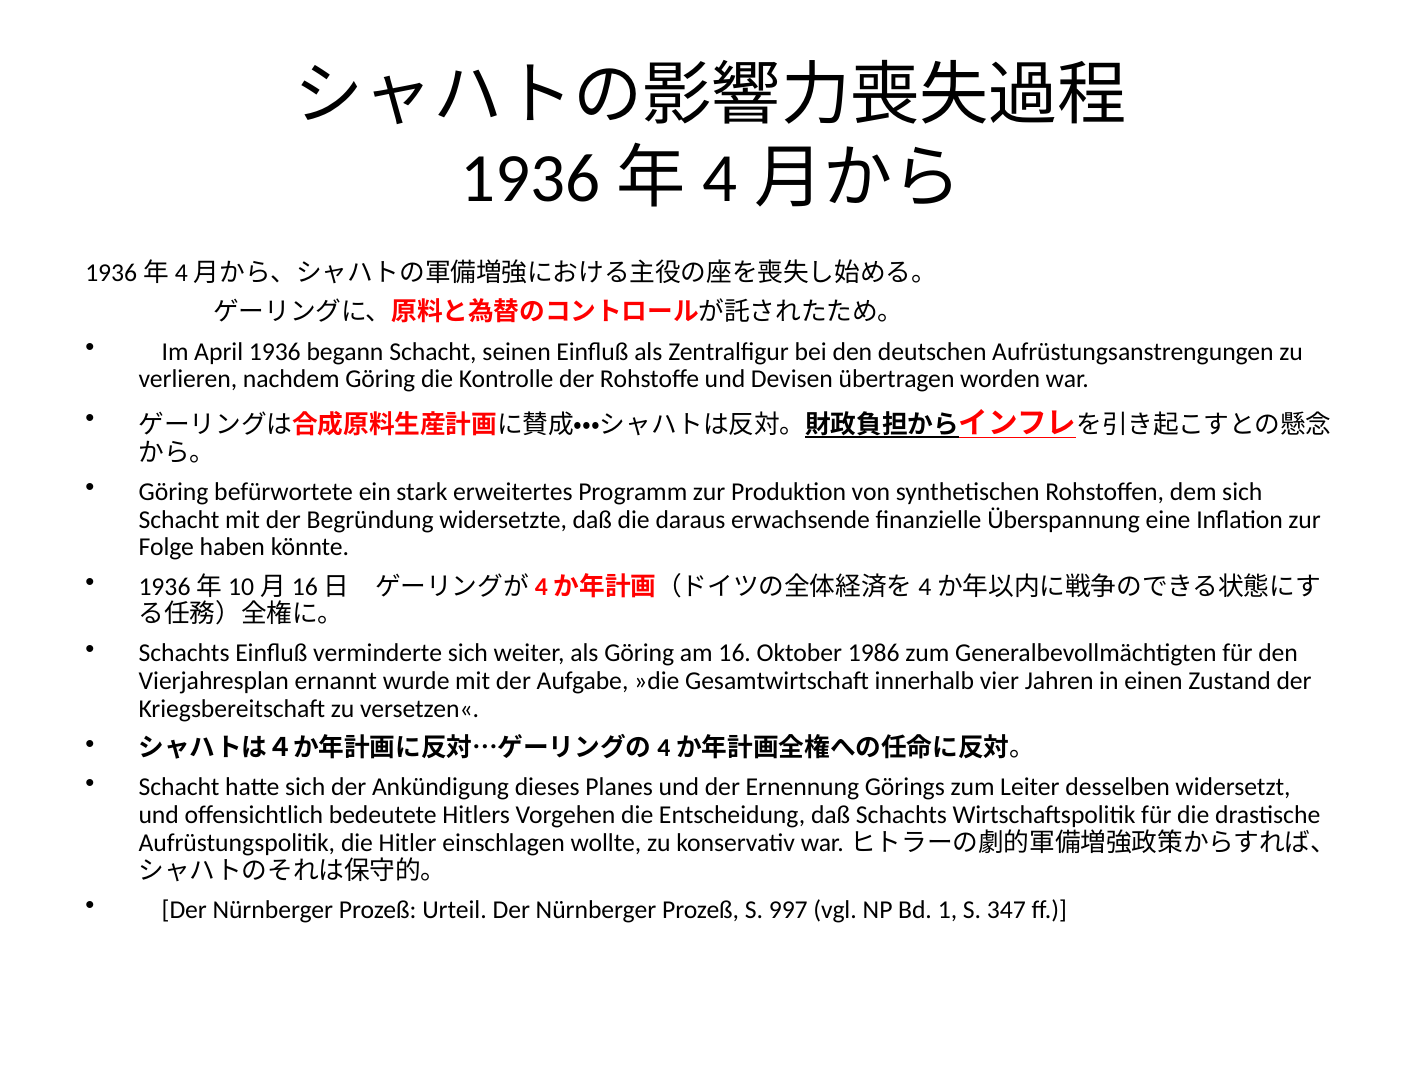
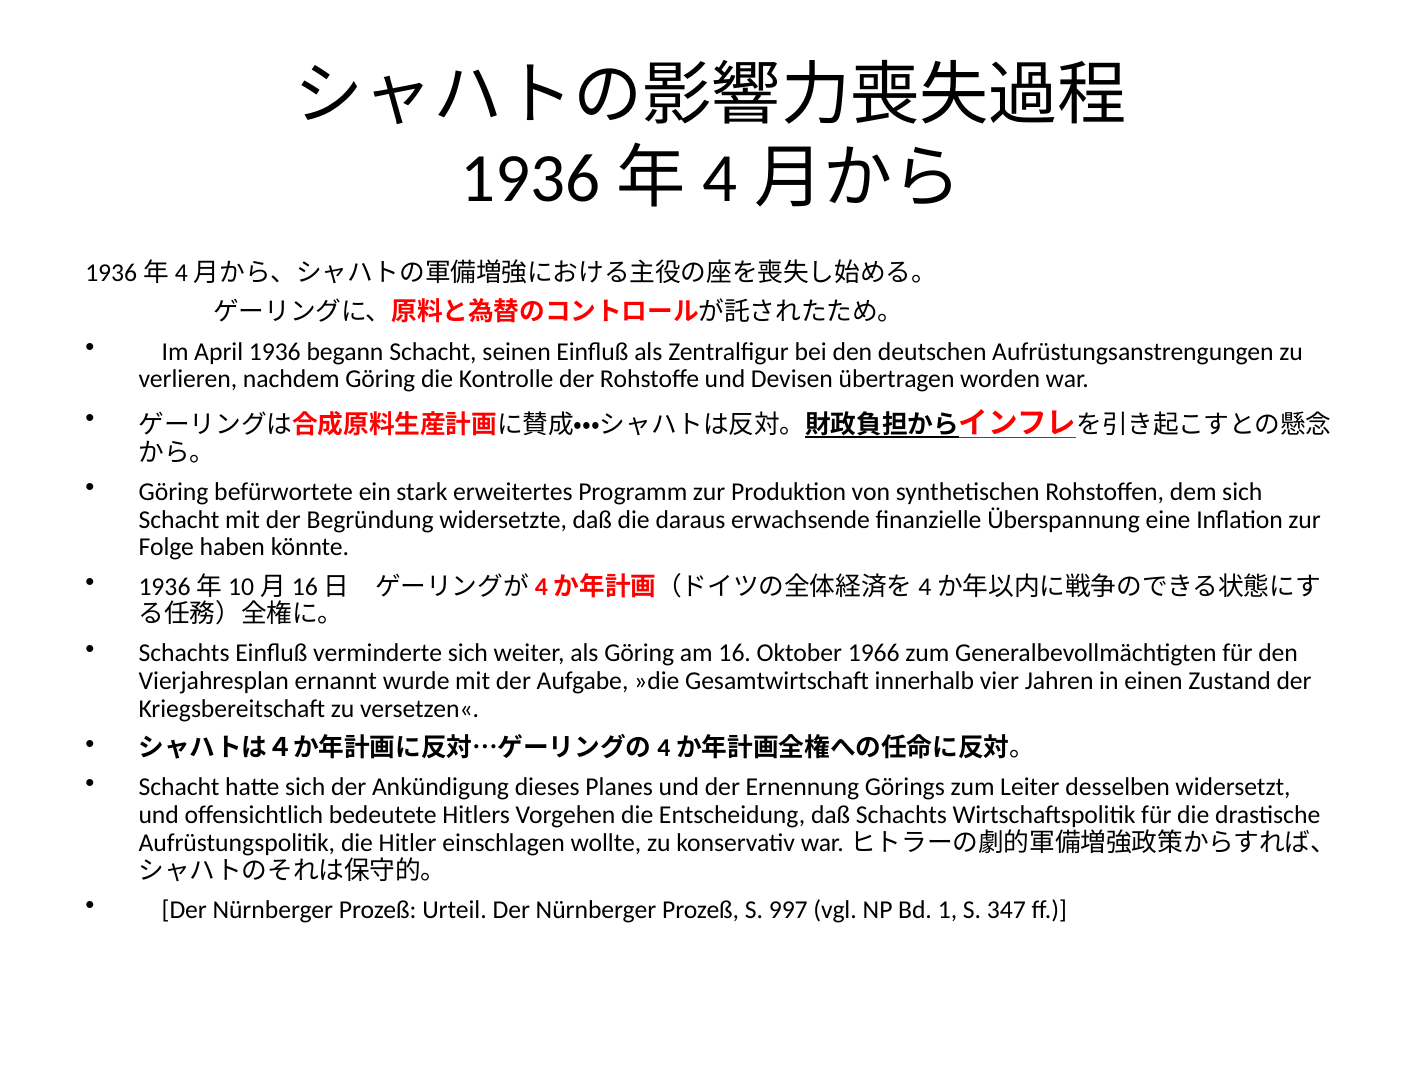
1986: 1986 -> 1966
